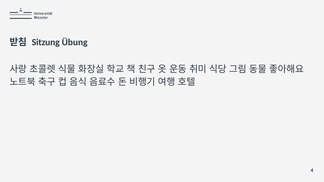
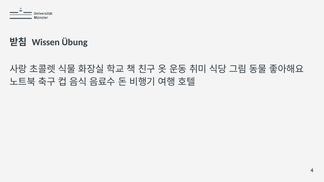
Sitzung: Sitzung -> Wissen
